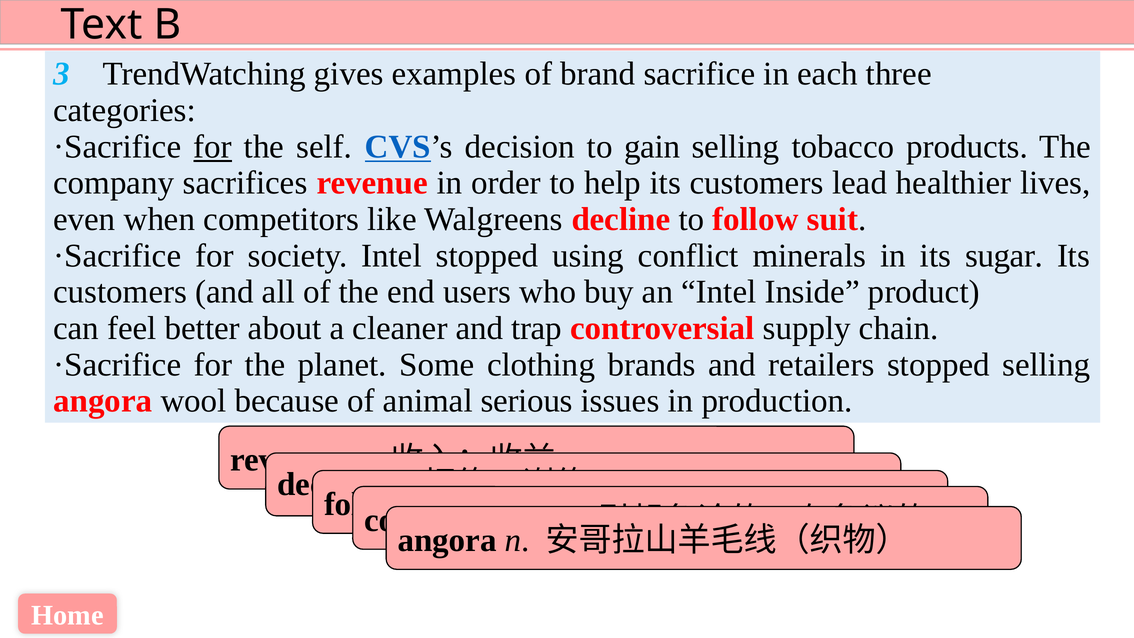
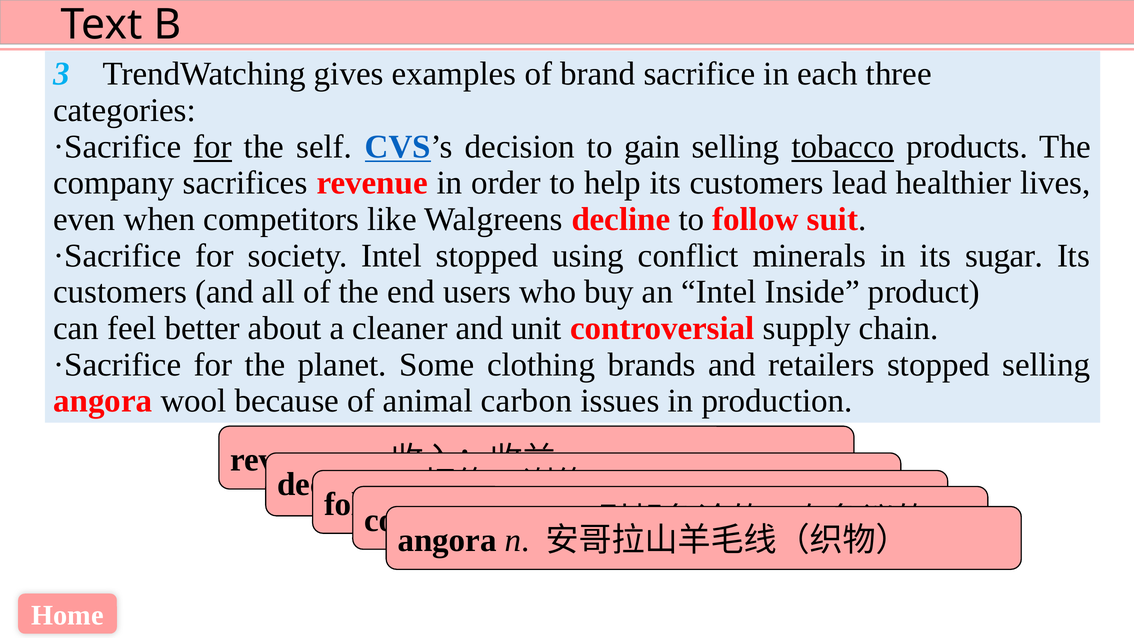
tobacco underline: none -> present
trap: trap -> unit
serious: serious -> carbon
